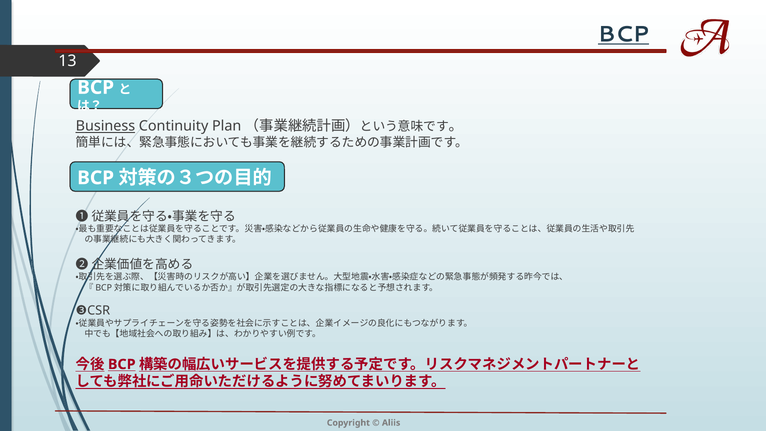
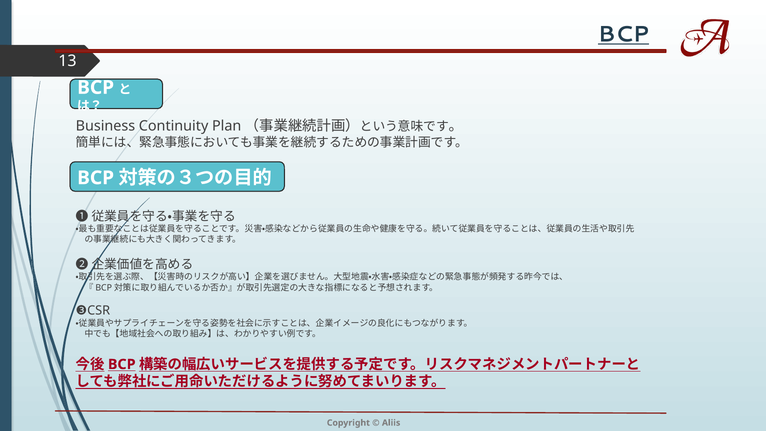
Business underline: present -> none
